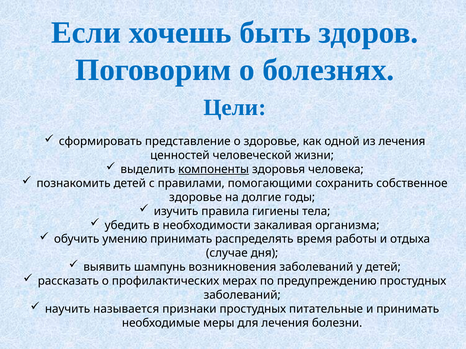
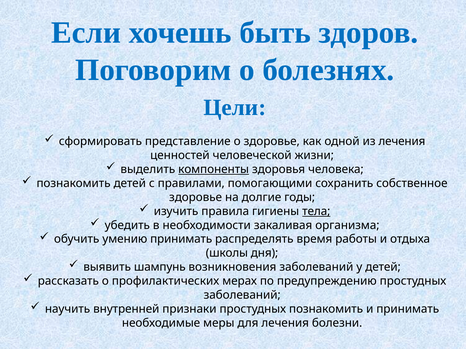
тела underline: none -> present
случае: случае -> школы
называется: называется -> внутренней
простудных питательные: питательные -> познакомить
